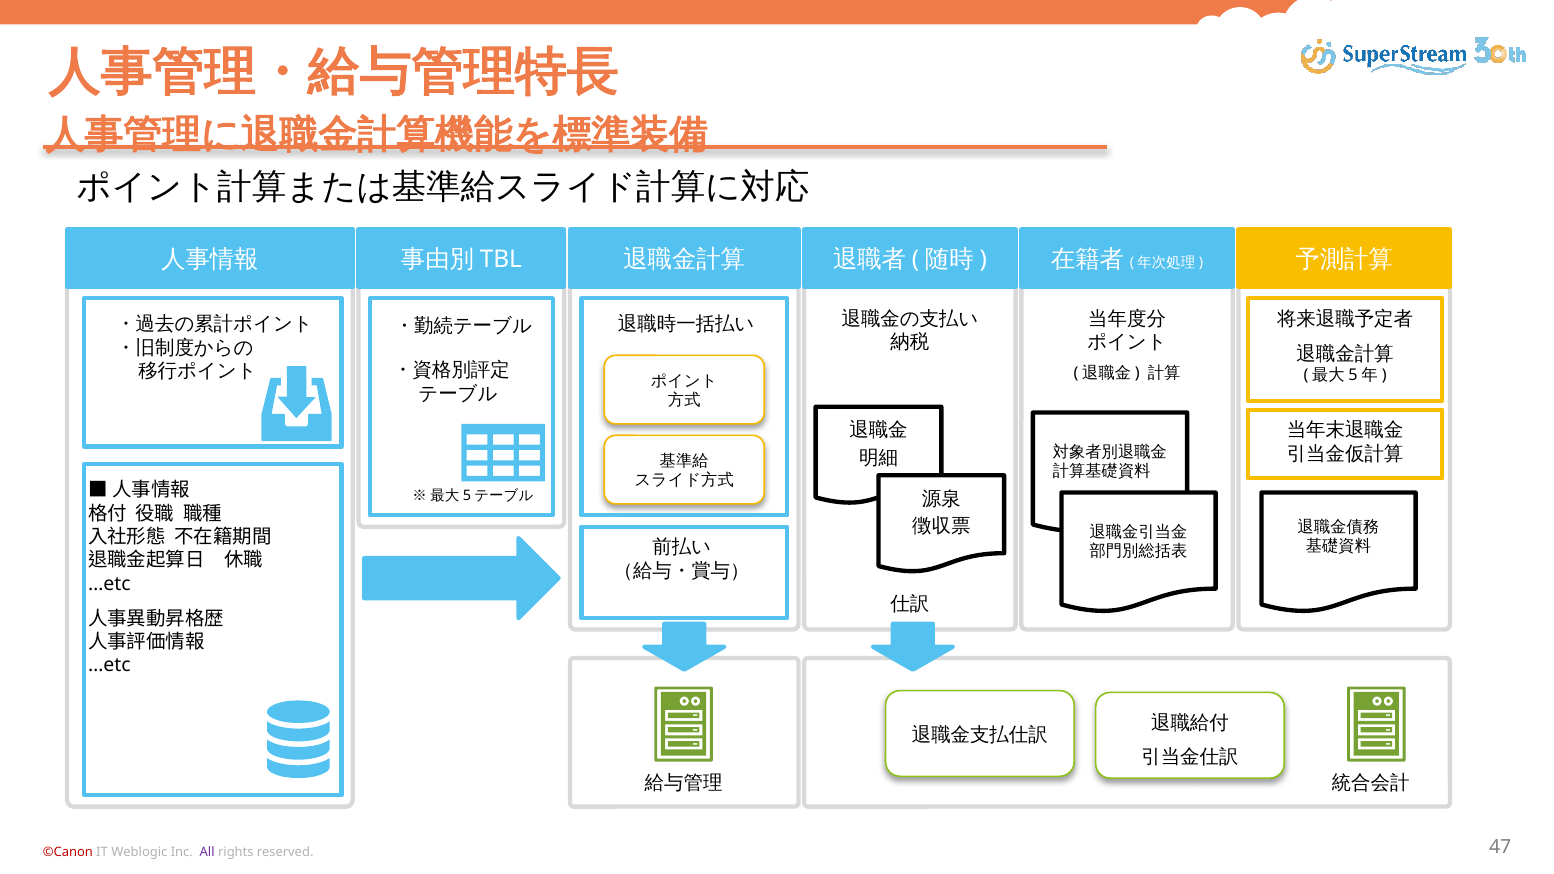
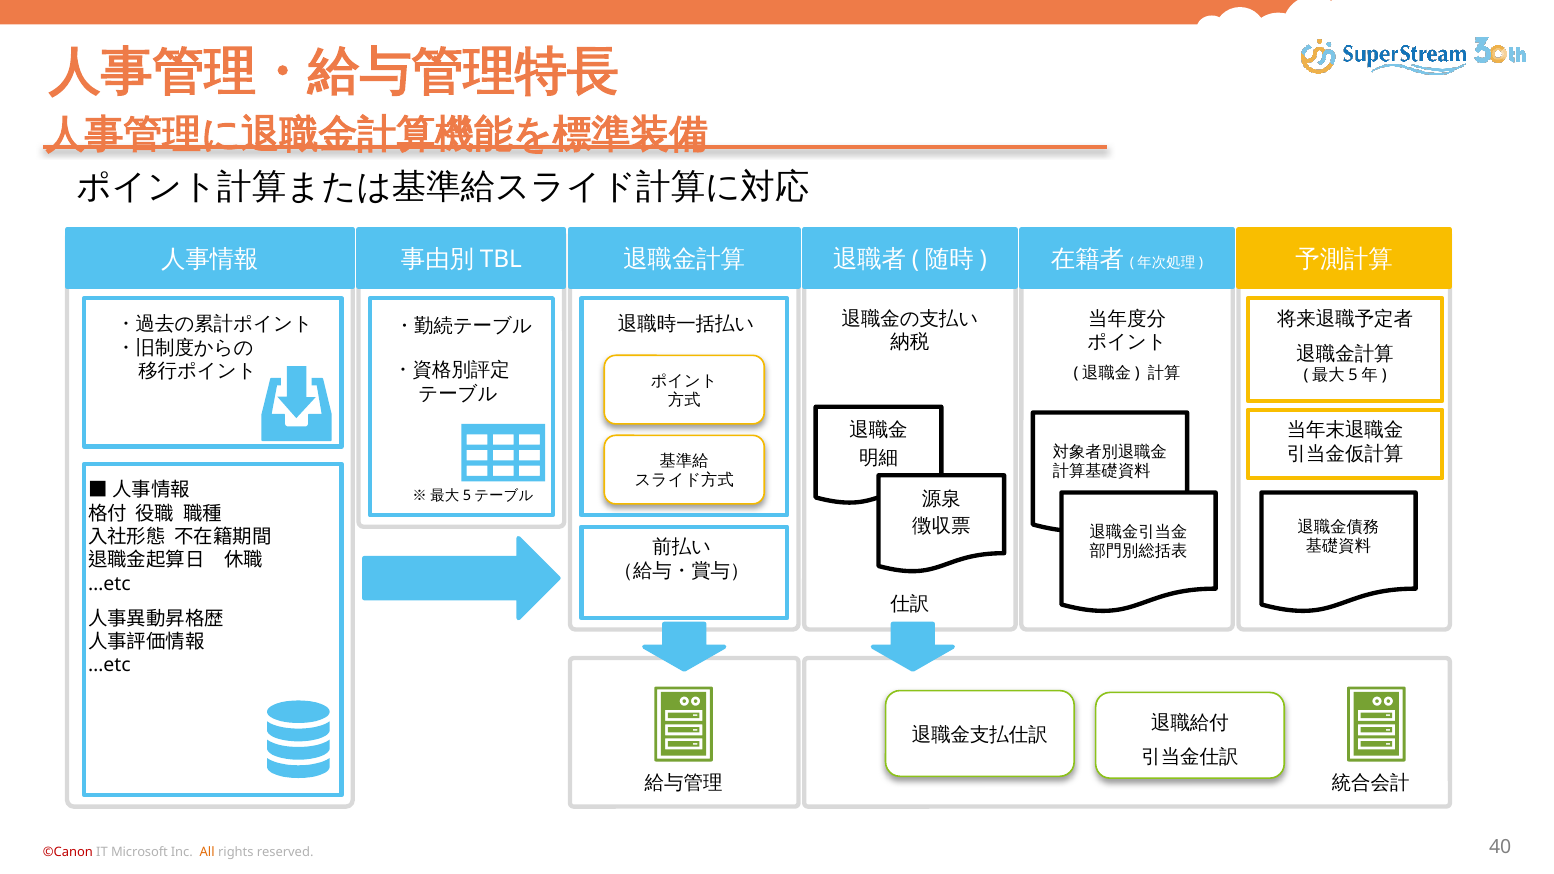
Weblogic: Weblogic -> Microsoft
All colour: purple -> orange
47: 47 -> 40
